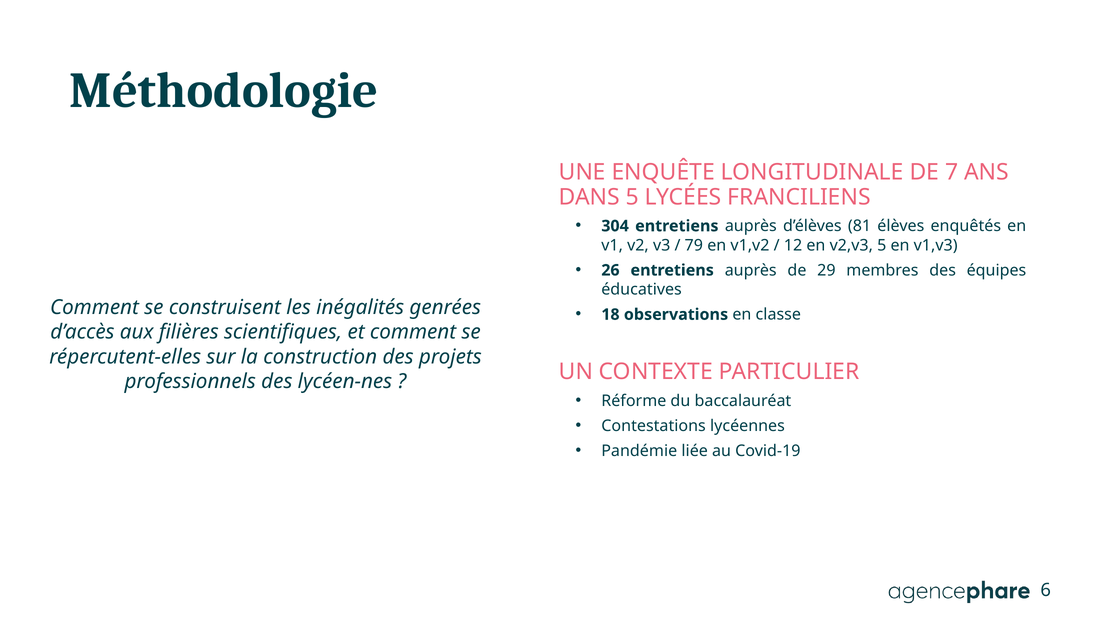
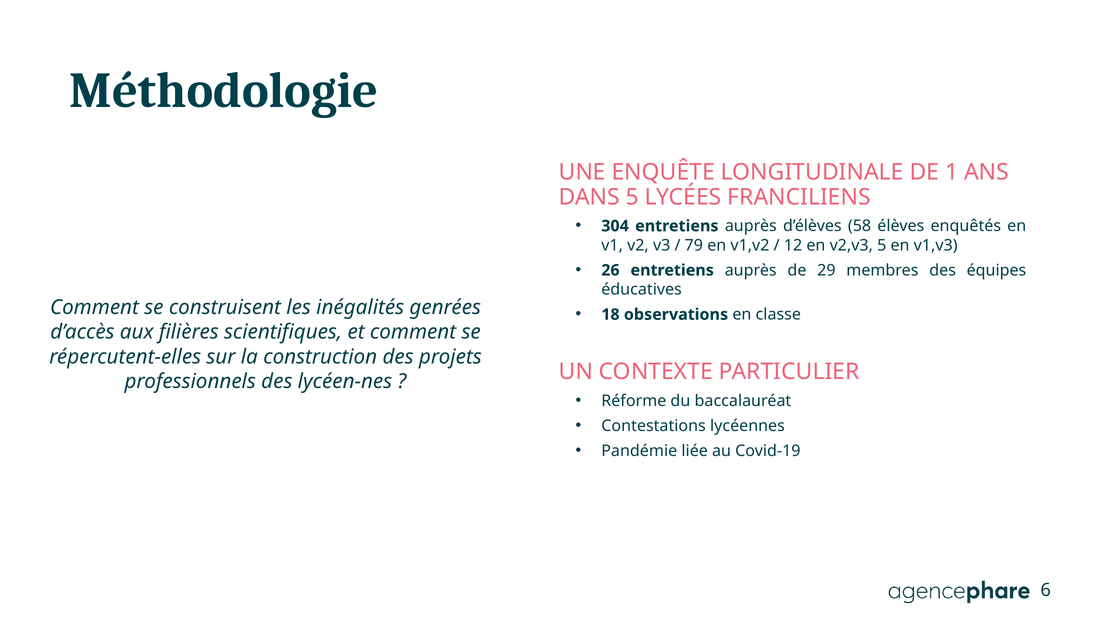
7: 7 -> 1
81: 81 -> 58
